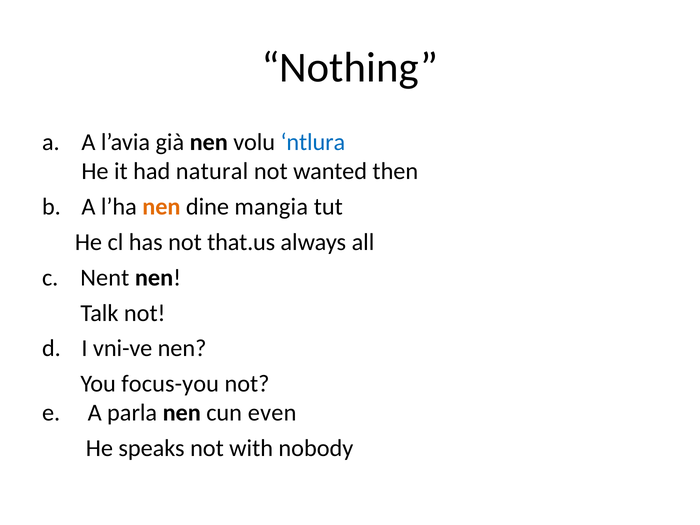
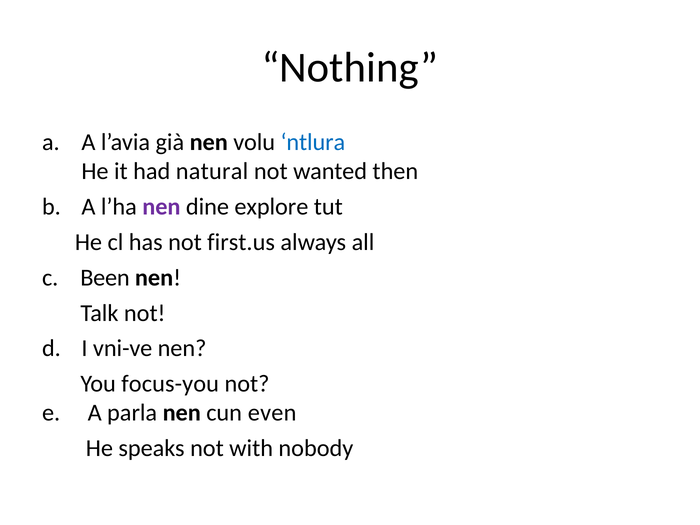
nen at (161, 207) colour: orange -> purple
mangia: mangia -> explore
that.us: that.us -> first.us
Nent: Nent -> Been
